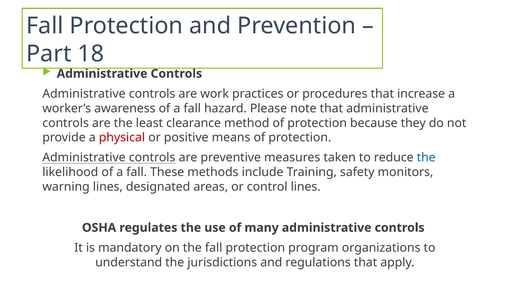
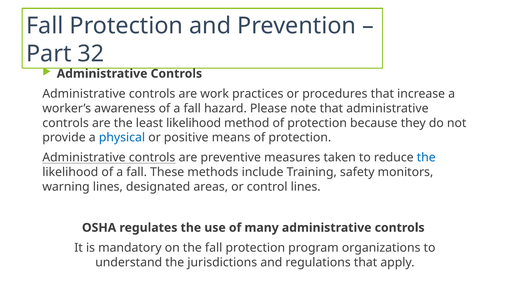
18: 18 -> 32
least clearance: clearance -> likelihood
physical colour: red -> blue
